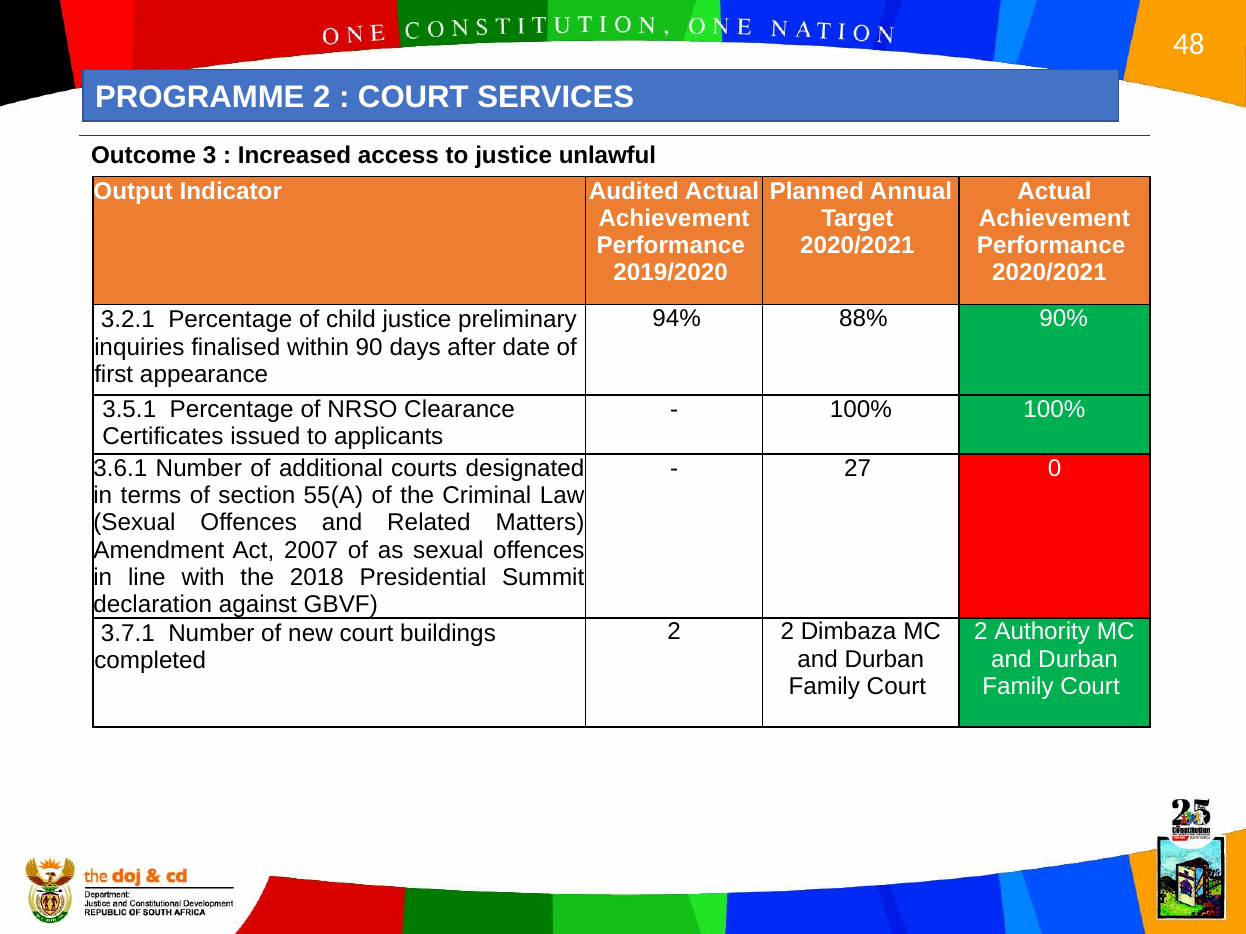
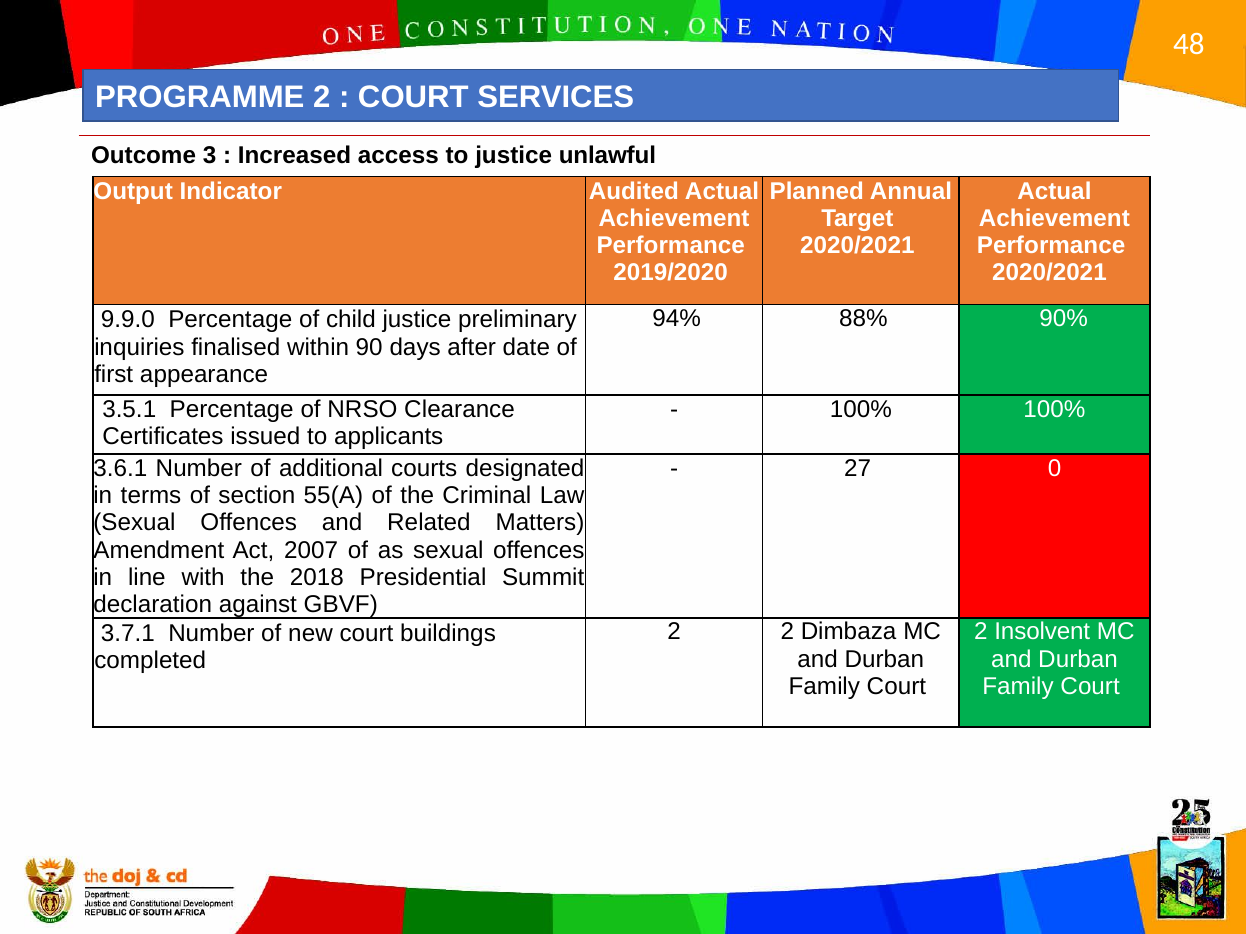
3.2.1: 3.2.1 -> 9.9.0
Authority: Authority -> Insolvent
